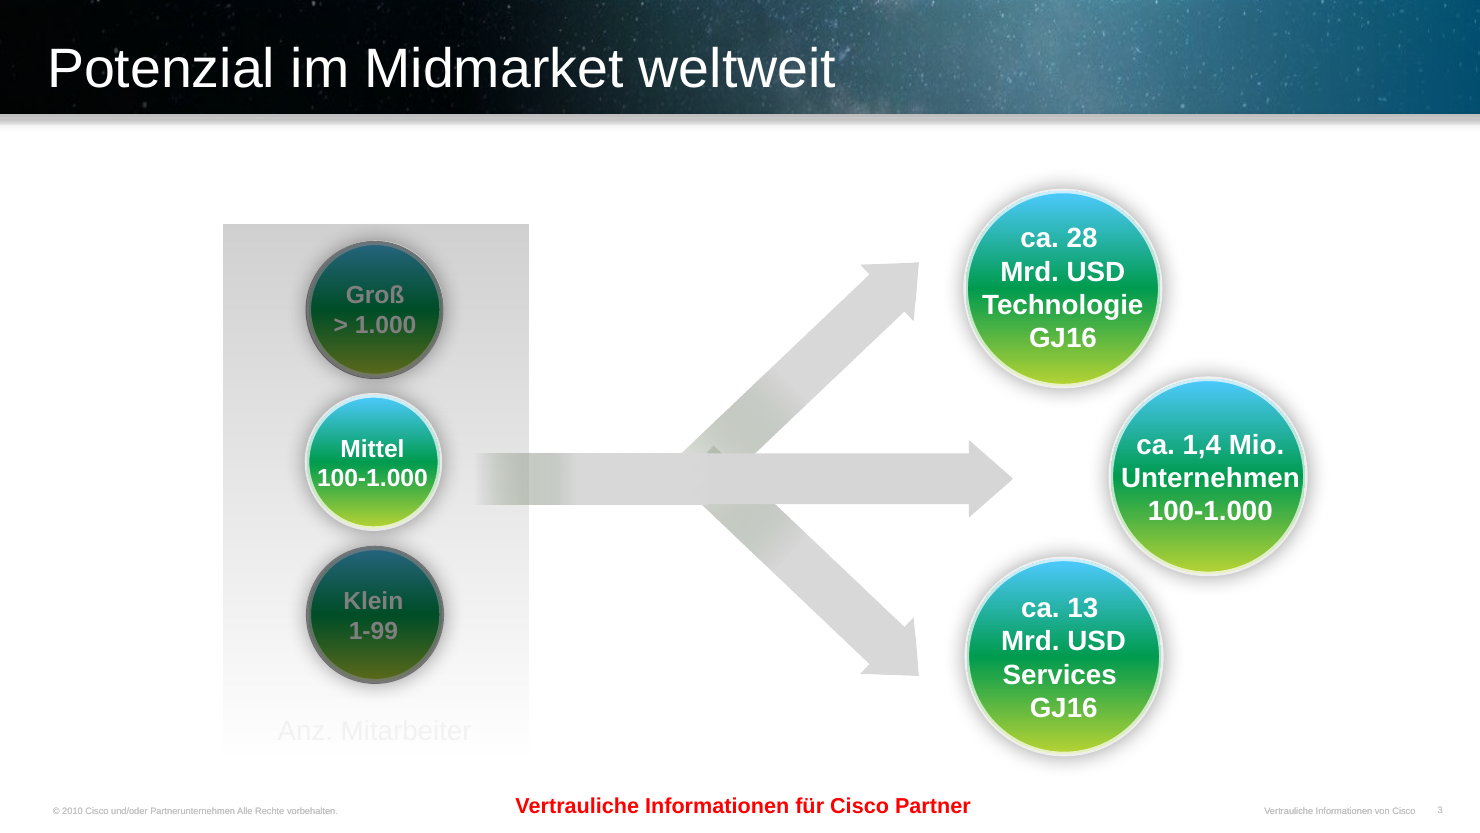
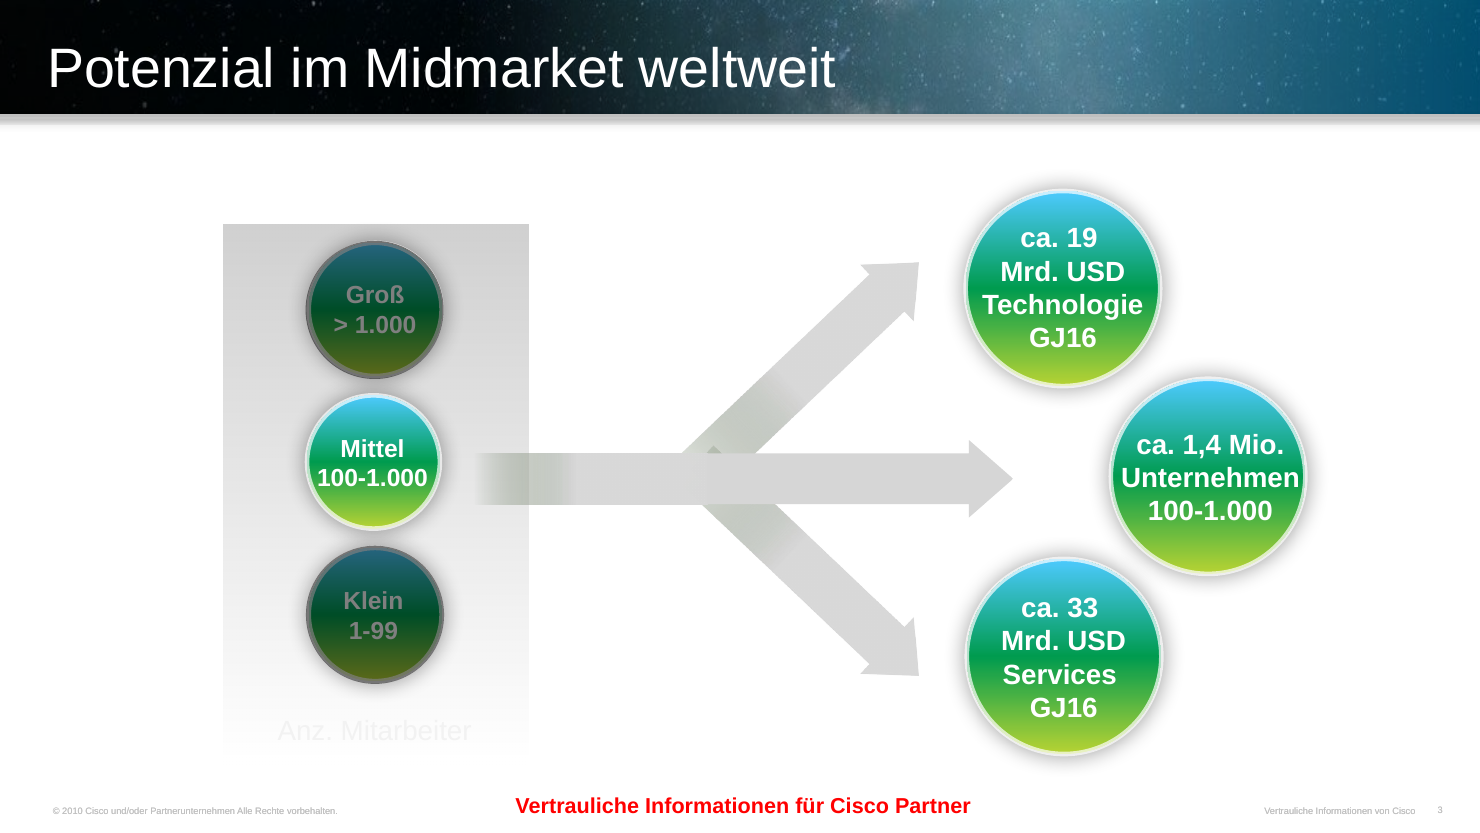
28: 28 -> 19
13: 13 -> 33
